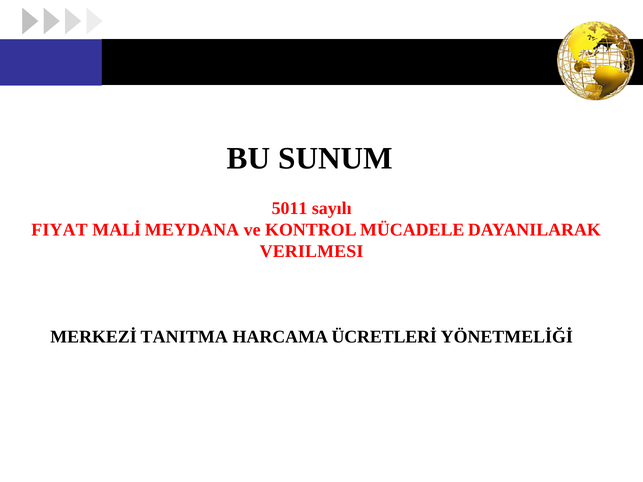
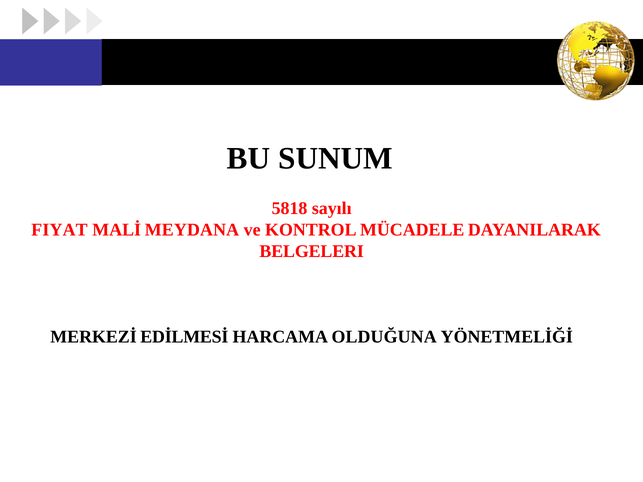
5011: 5011 -> 5818
VERILMESI: VERILMESI -> BELGELERI
TANITMA: TANITMA -> EDİLMESİ
ÜCRETLERİ: ÜCRETLERİ -> OLDUĞUNA
